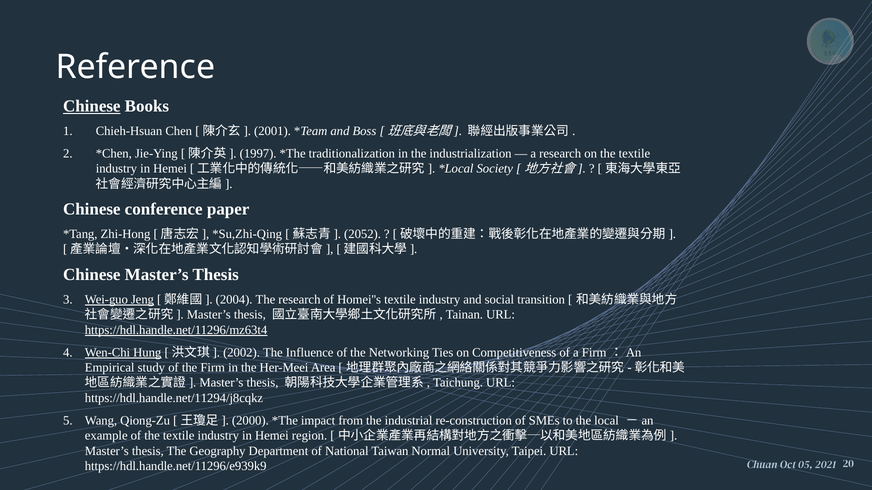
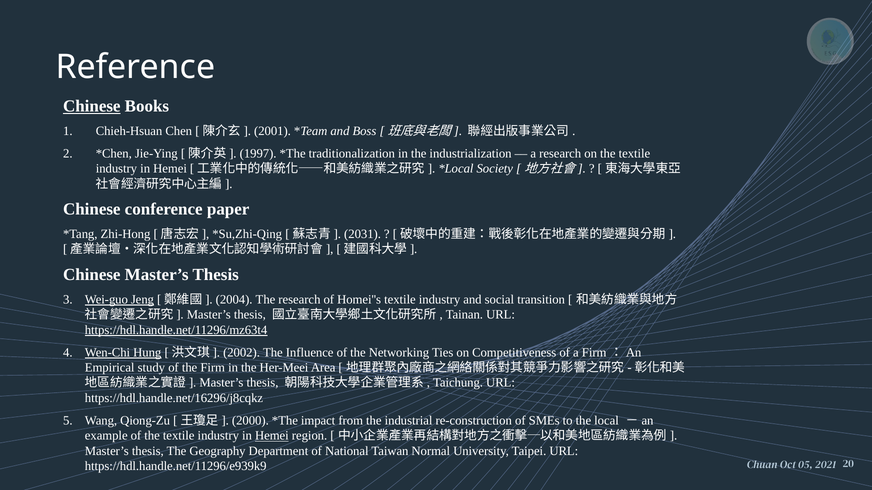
2052: 2052 -> 2031
https://hdl.handle.net/11294/j8cqkz: https://hdl.handle.net/11294/j8cqkz -> https://hdl.handle.net/16296/j8cqkz
Hemei at (272, 436) underline: none -> present
